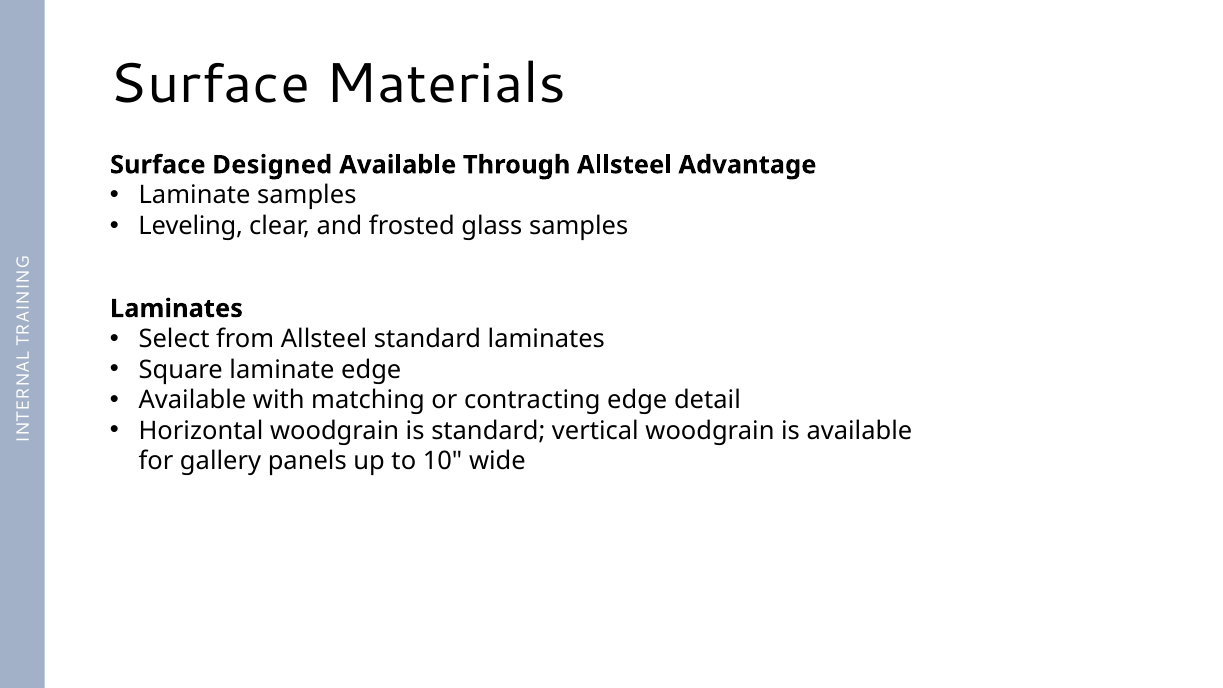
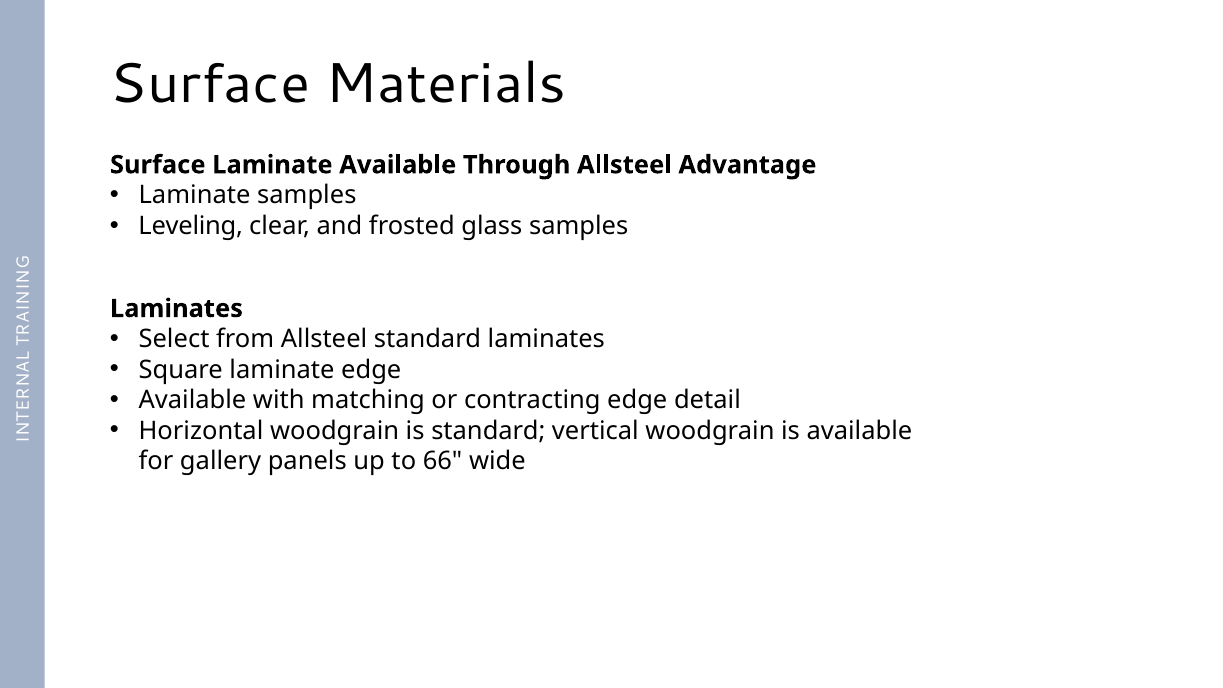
Surface Designed: Designed -> Laminate
10: 10 -> 66
